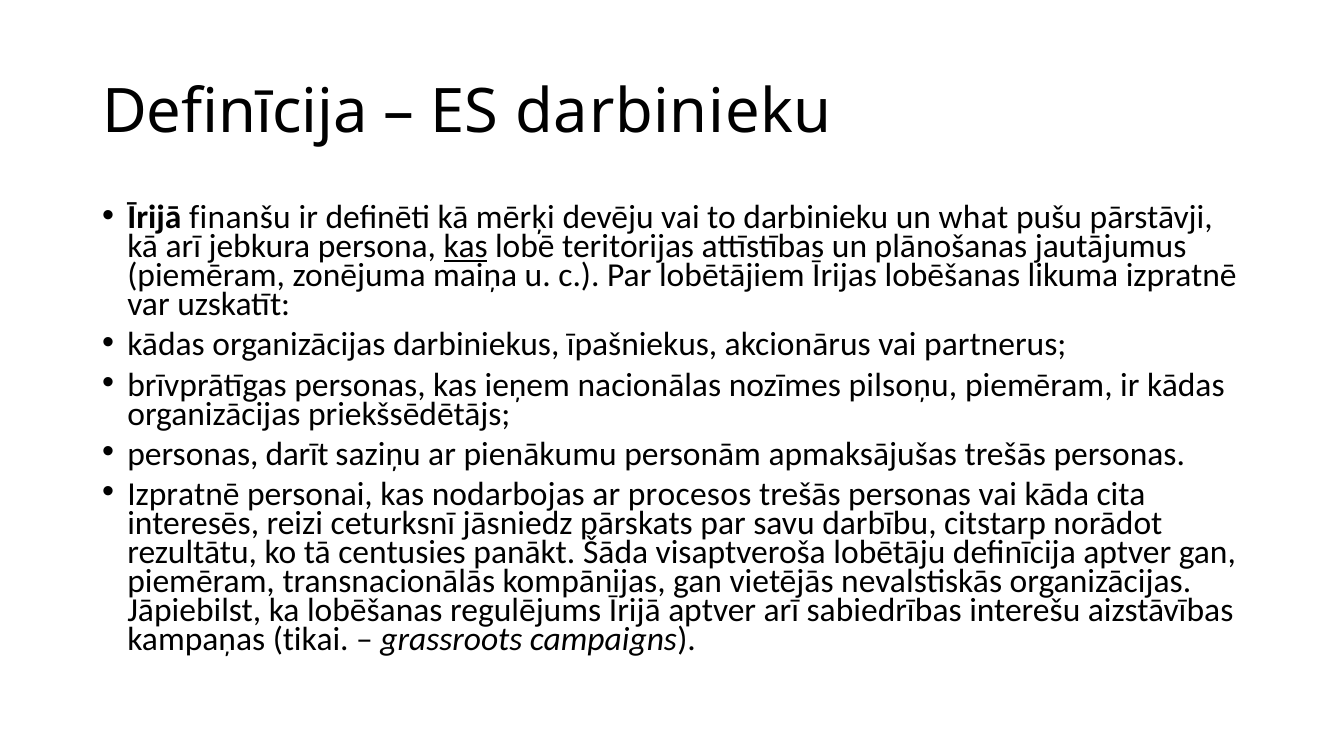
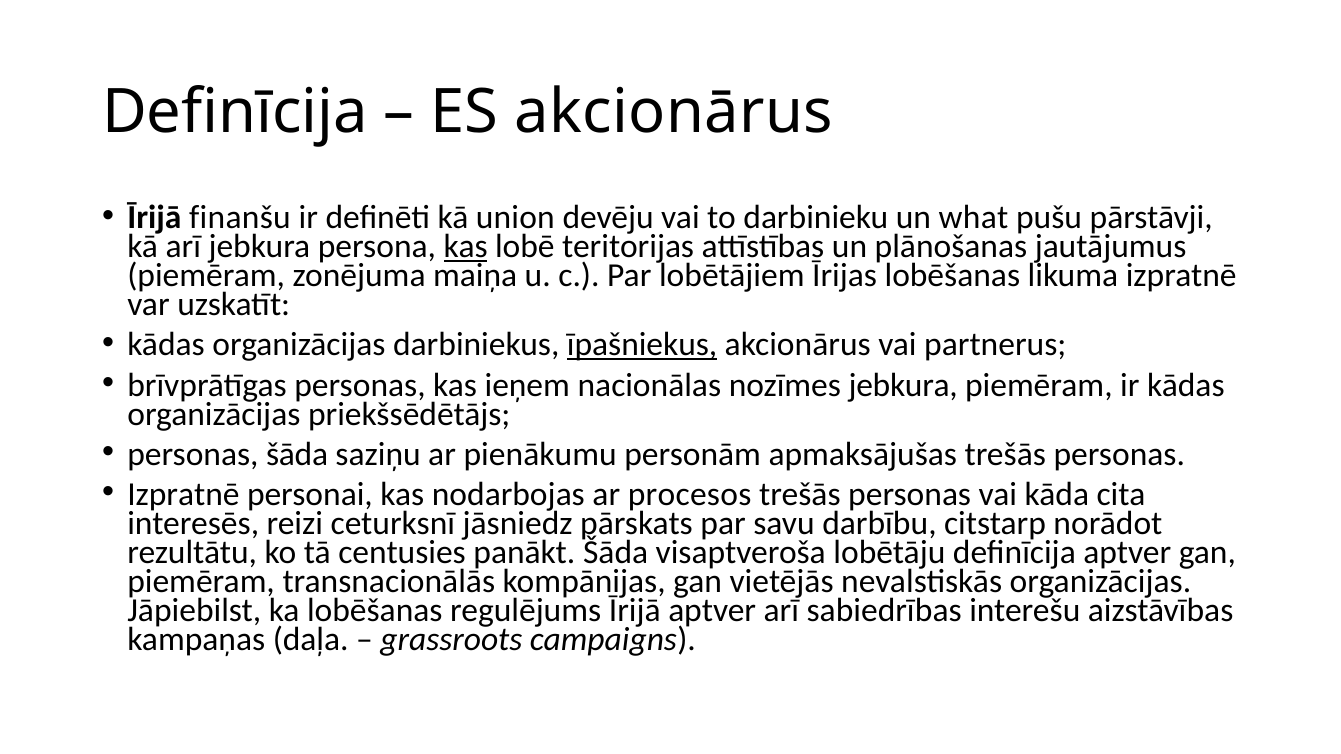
ES darbinieku: darbinieku -> akcionārus
mērķi: mērķi -> union
īpašniekus underline: none -> present
nozīmes pilsoņu: pilsoņu -> jebkura
personas darīt: darīt -> šāda
tikai: tikai -> daļa
